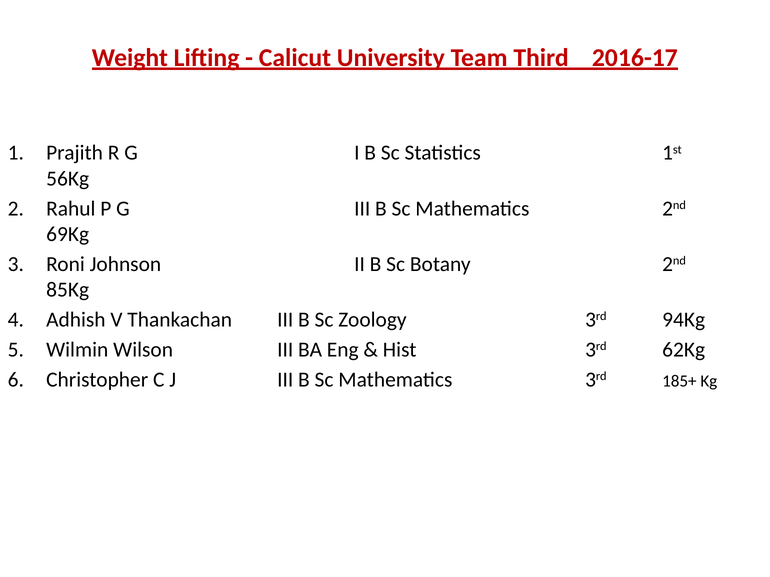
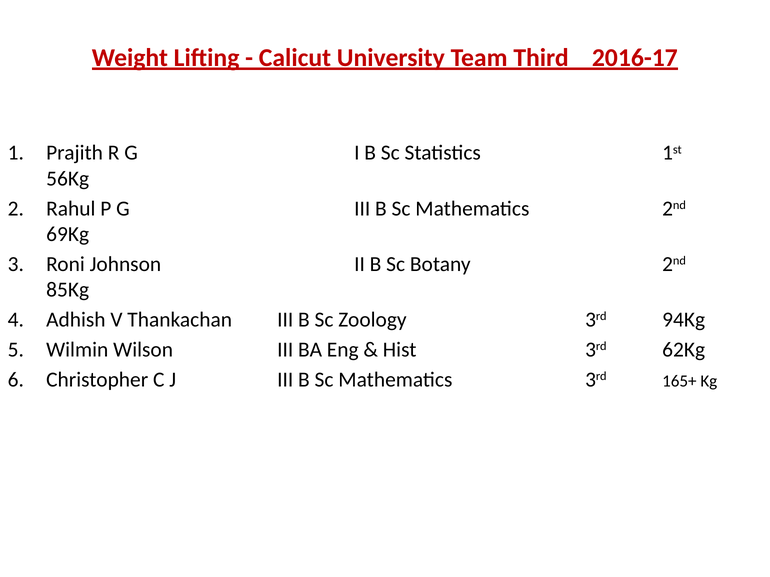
185+: 185+ -> 165+
